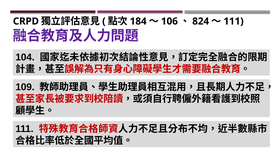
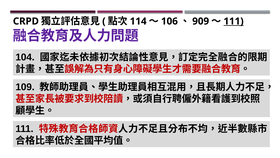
184: 184 -> 114
824: 824 -> 909
111 at (234, 21) underline: none -> present
